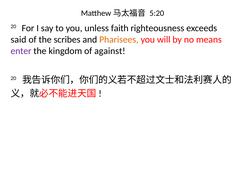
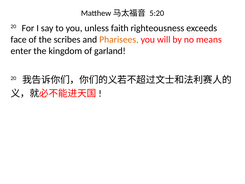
said: said -> face
enter colour: purple -> black
against: against -> garland
